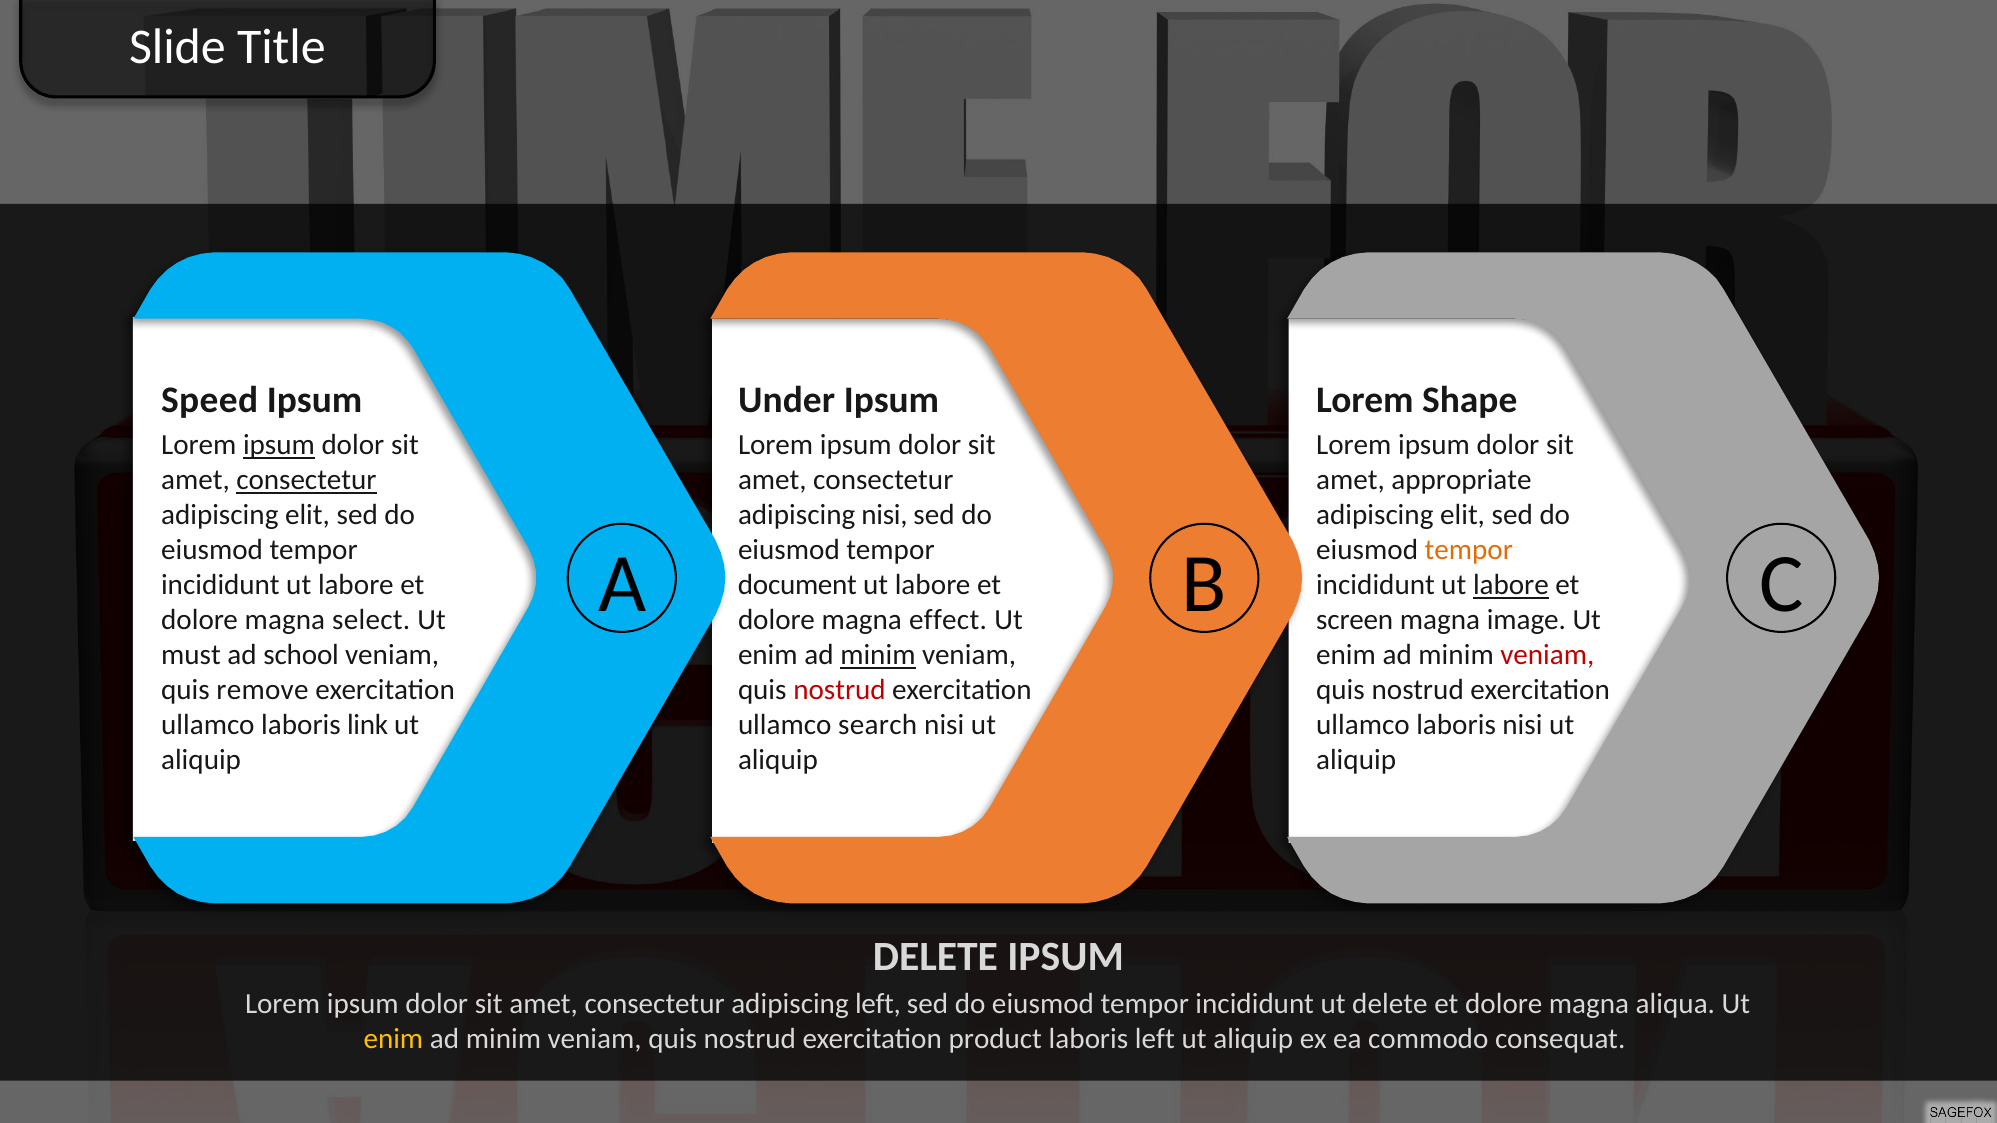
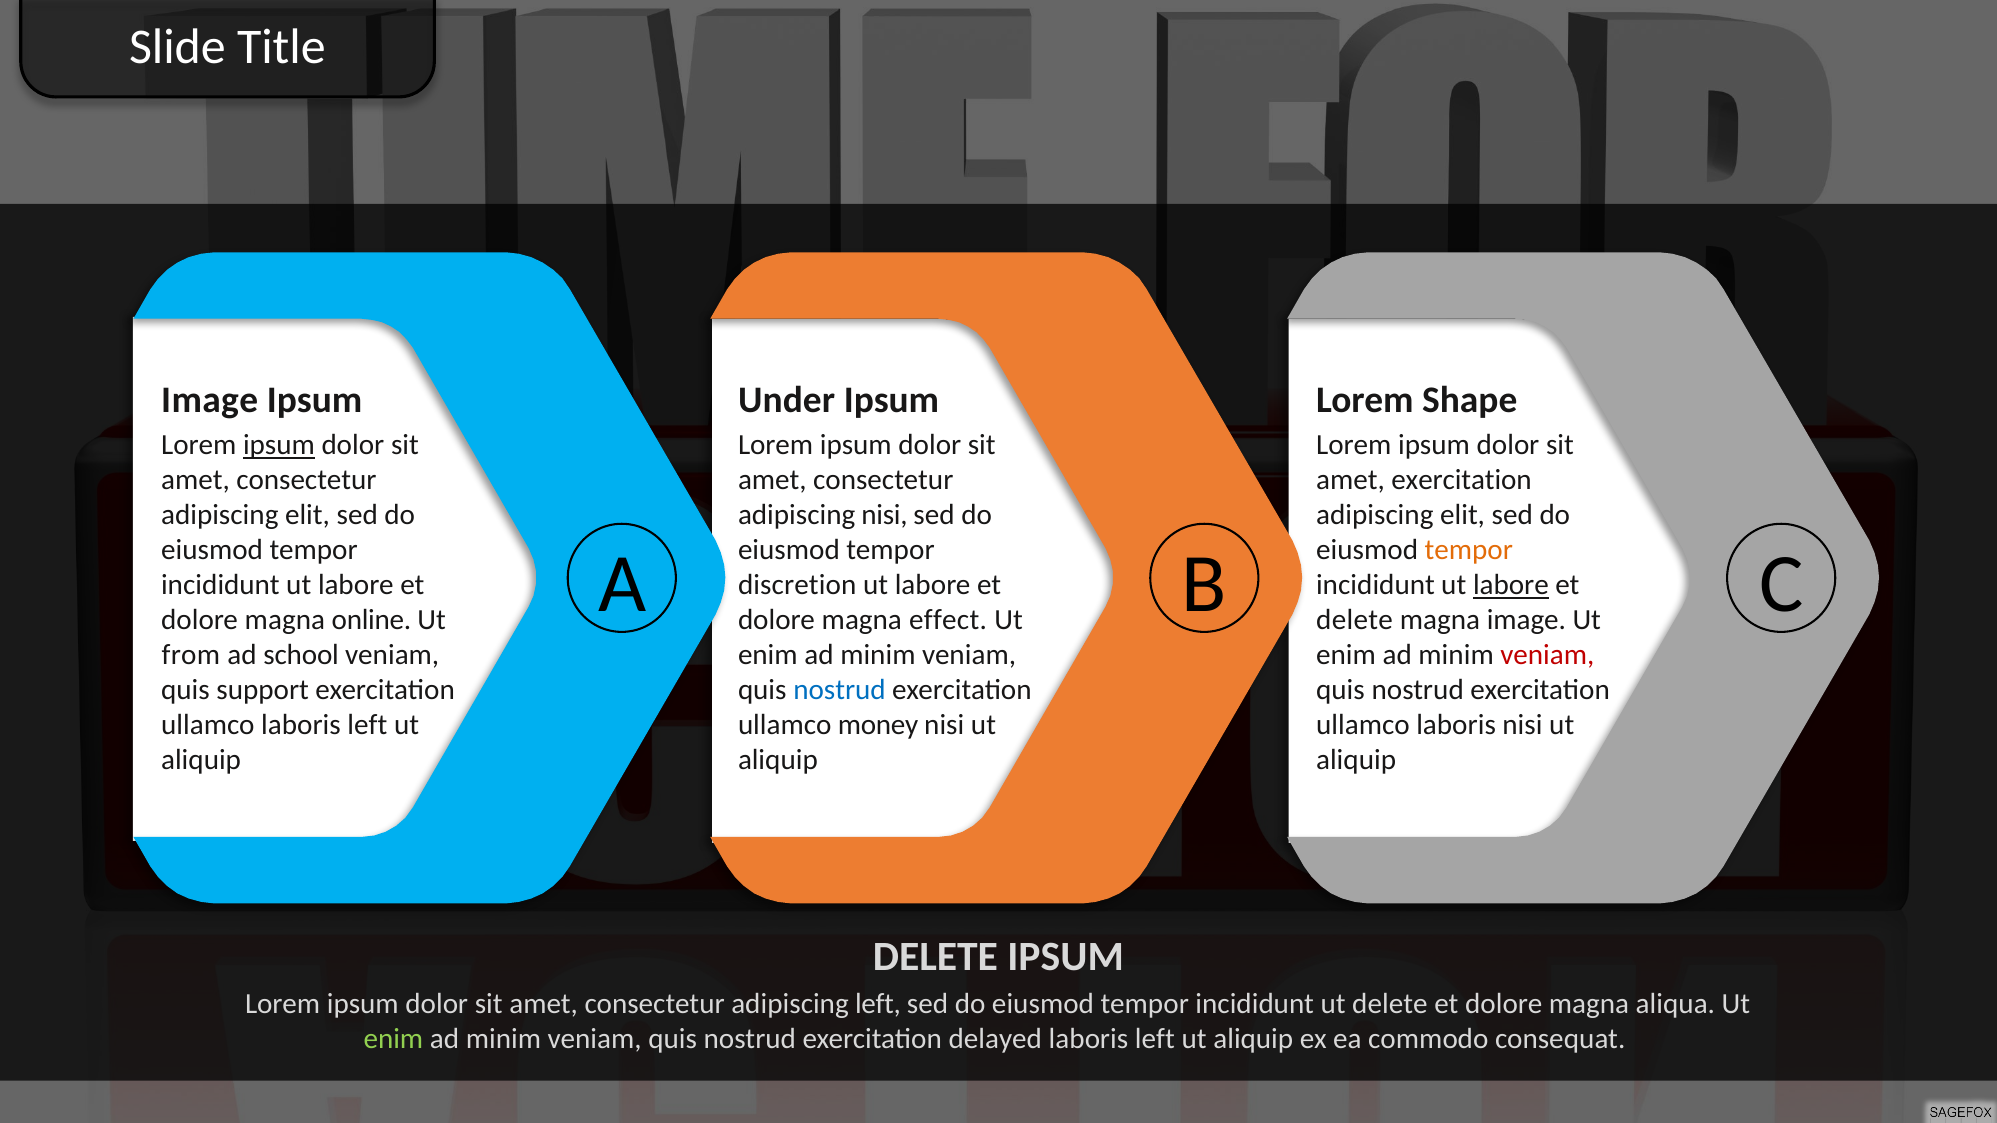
Speed at (210, 400): Speed -> Image
consectetur at (306, 480) underline: present -> none
amet appropriate: appropriate -> exercitation
document: document -> discretion
select: select -> online
screen at (1355, 620): screen -> delete
must: must -> from
minim at (878, 655) underline: present -> none
remove: remove -> support
nostrud at (840, 690) colour: red -> blue
ullamco laboris link: link -> left
search: search -> money
enim at (393, 1040) colour: yellow -> light green
product: product -> delayed
